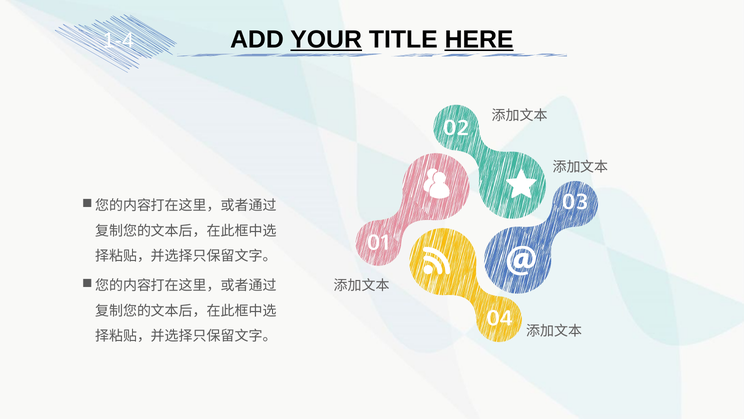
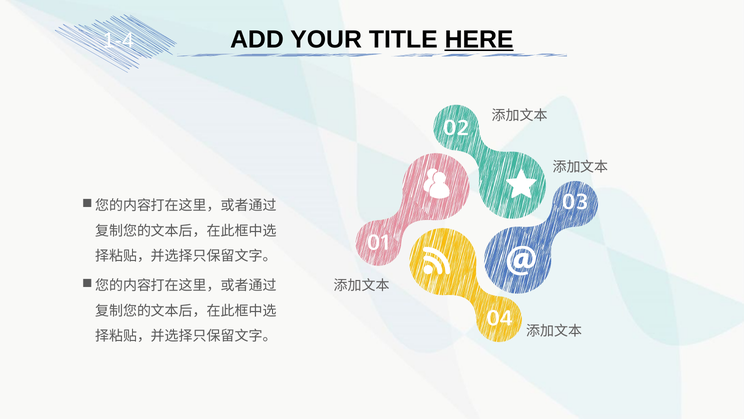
YOUR underline: present -> none
